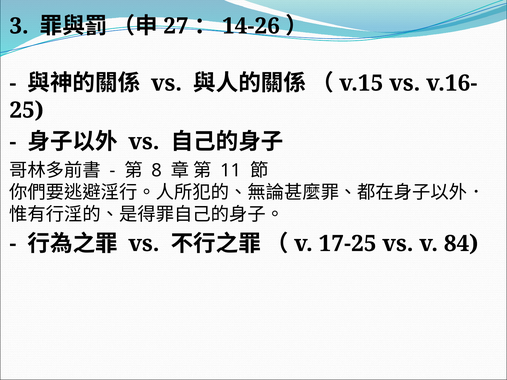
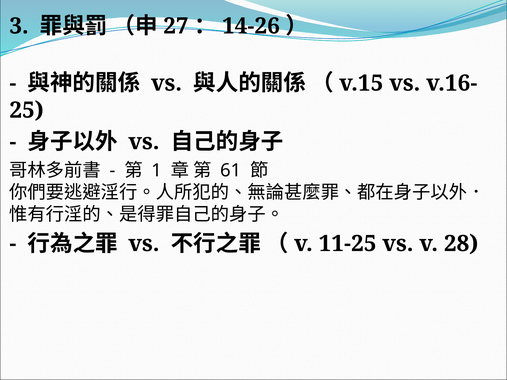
8: 8 -> 1
11: 11 -> 61
17-25: 17-25 -> 11-25
84: 84 -> 28
